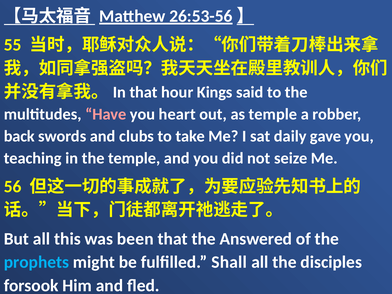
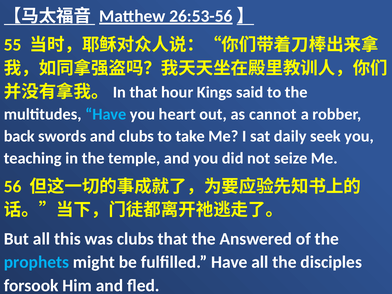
Have at (106, 114) colour: pink -> light blue
as temple: temple -> cannot
gave: gave -> seek
was been: been -> clubs
fulfilled Shall: Shall -> Have
